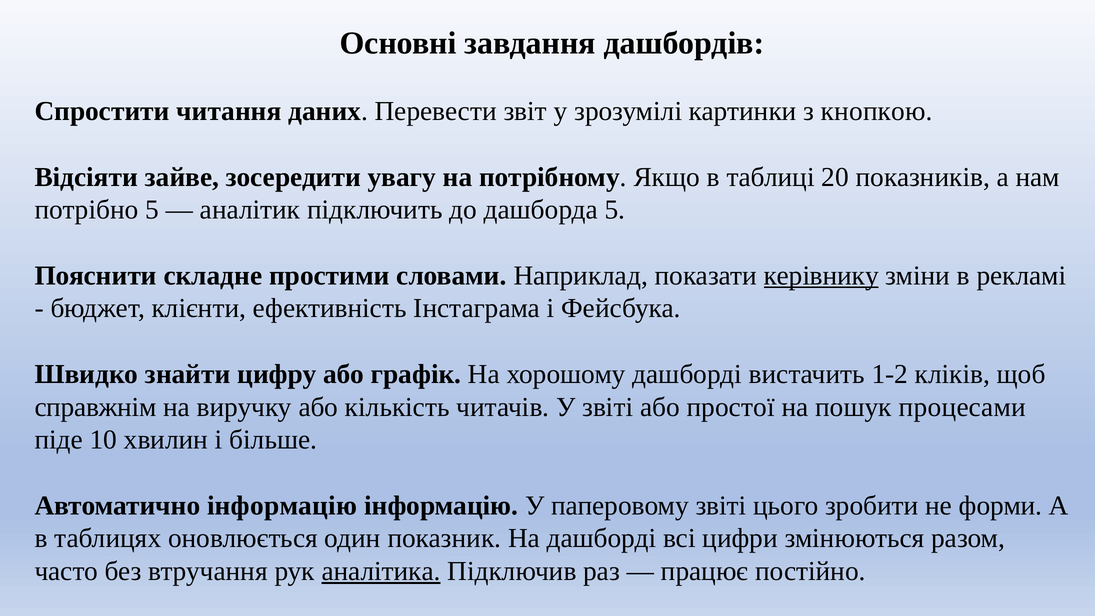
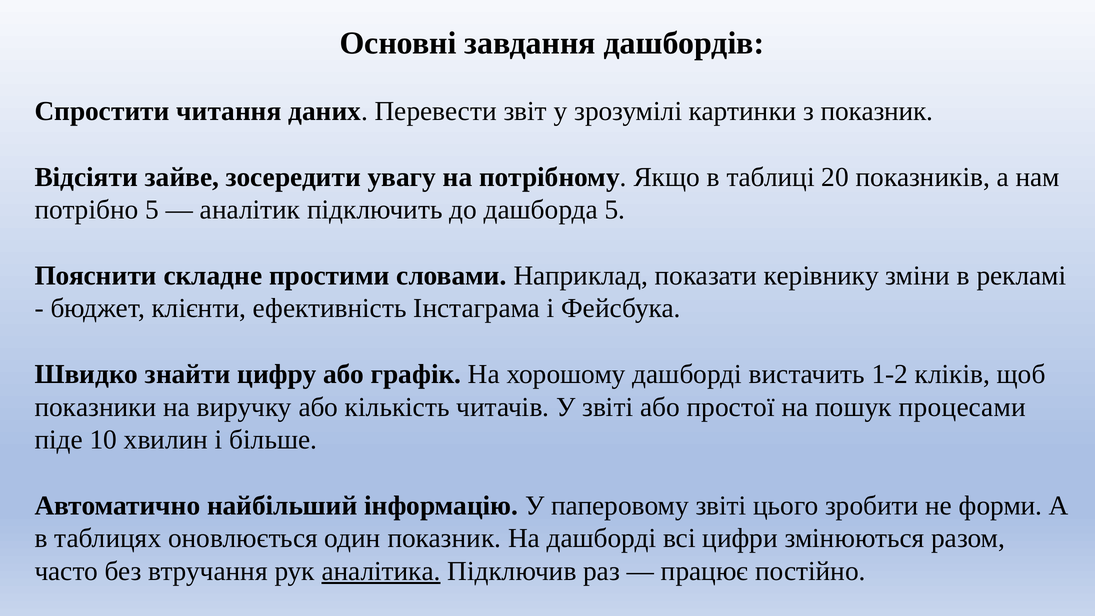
з кнопкою: кнопкою -> показник
керівнику underline: present -> none
справжнім: справжнім -> показники
Автоматично інформацію: інформацію -> найбільший
